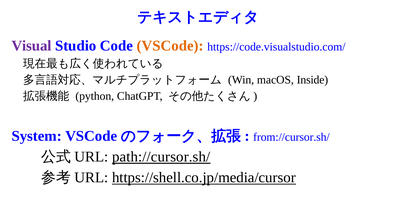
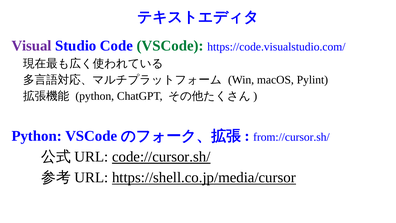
VSCode at (170, 46) colour: orange -> green
Inside: Inside -> Pylint
System at (37, 136): System -> Python
path://cursor.sh/: path://cursor.sh/ -> code://cursor.sh/
